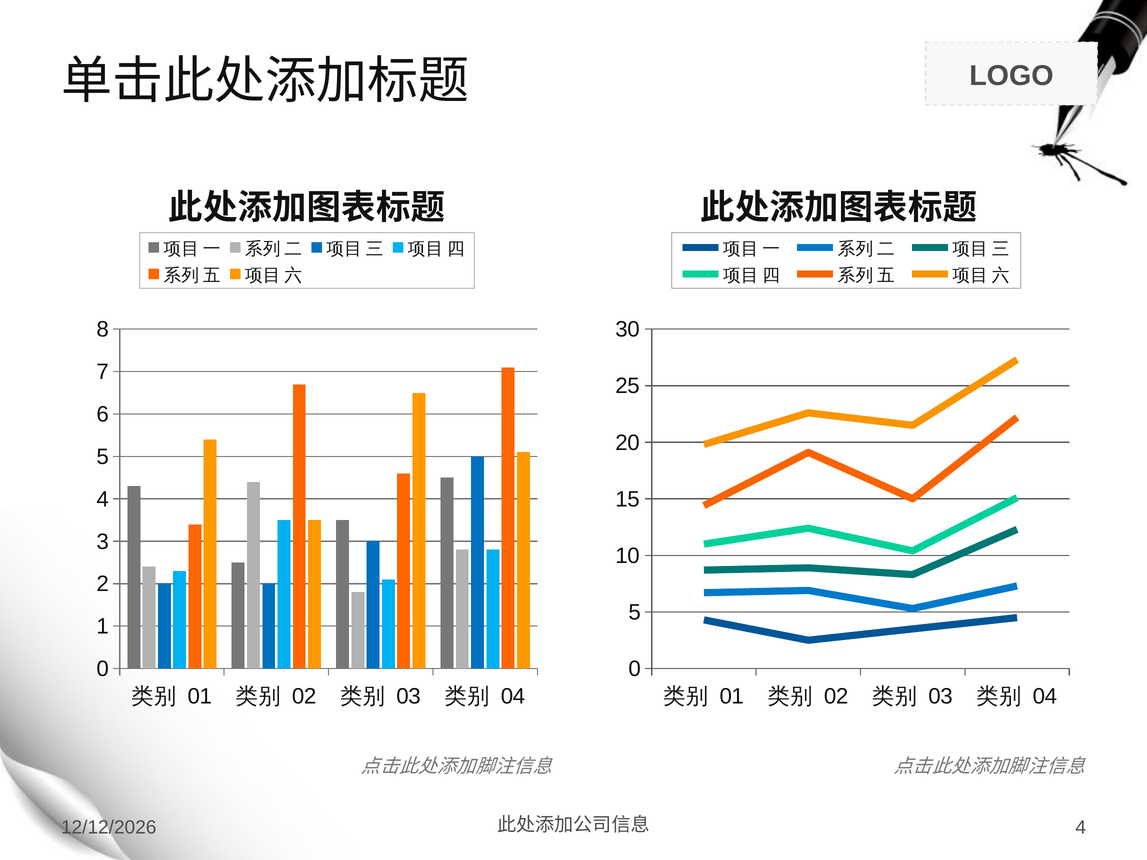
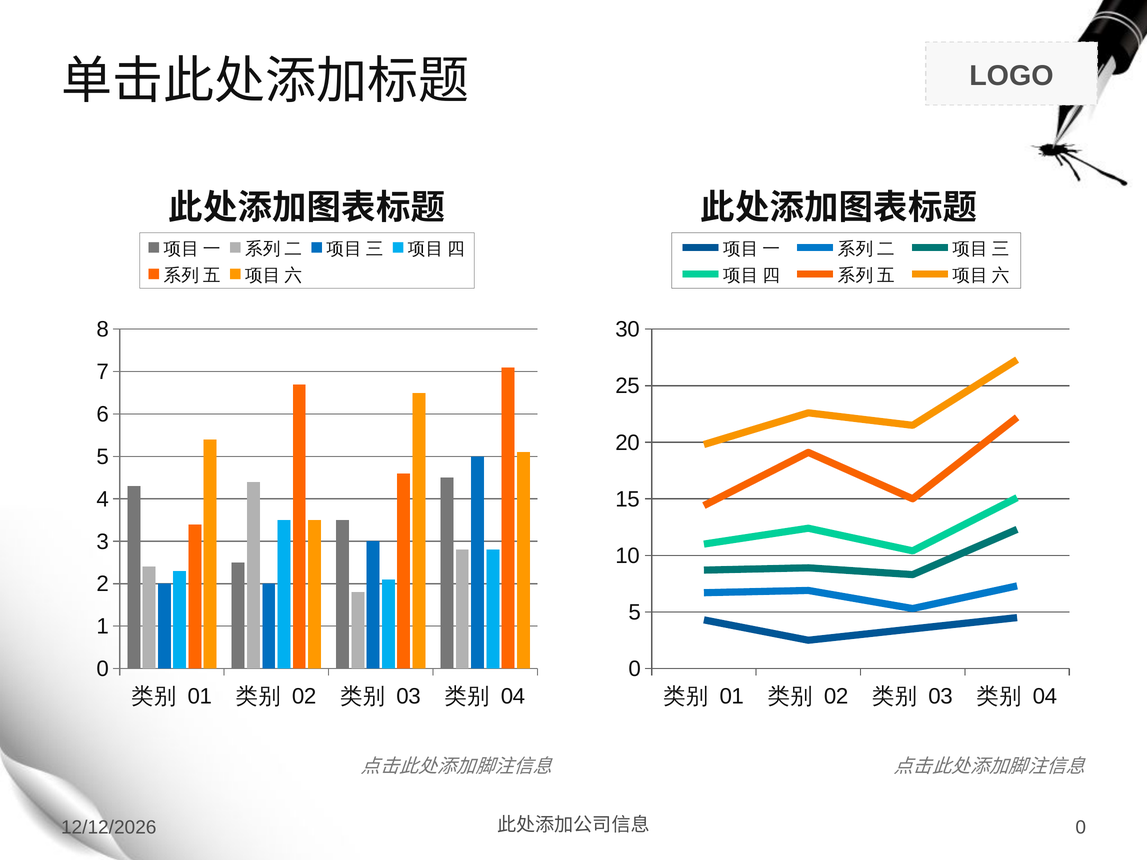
4 at (1081, 828): 4 -> 0
